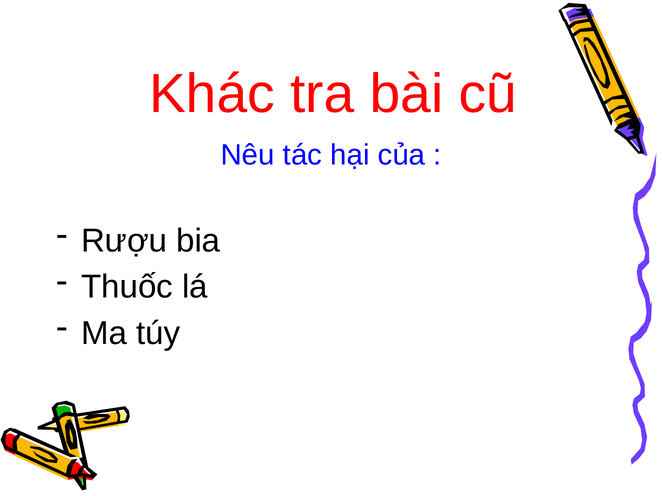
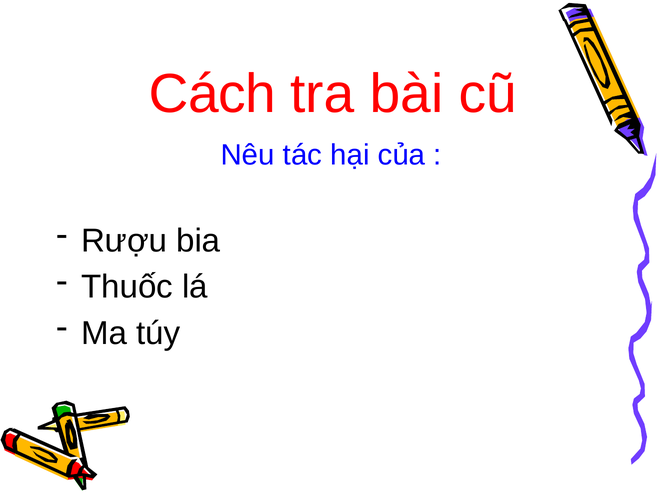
Khác: Khác -> Cách
